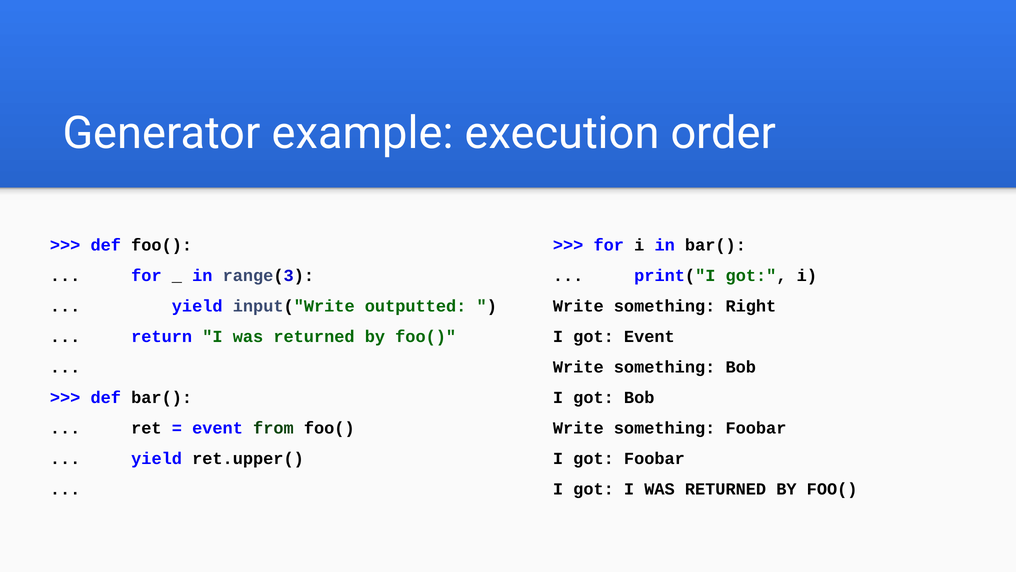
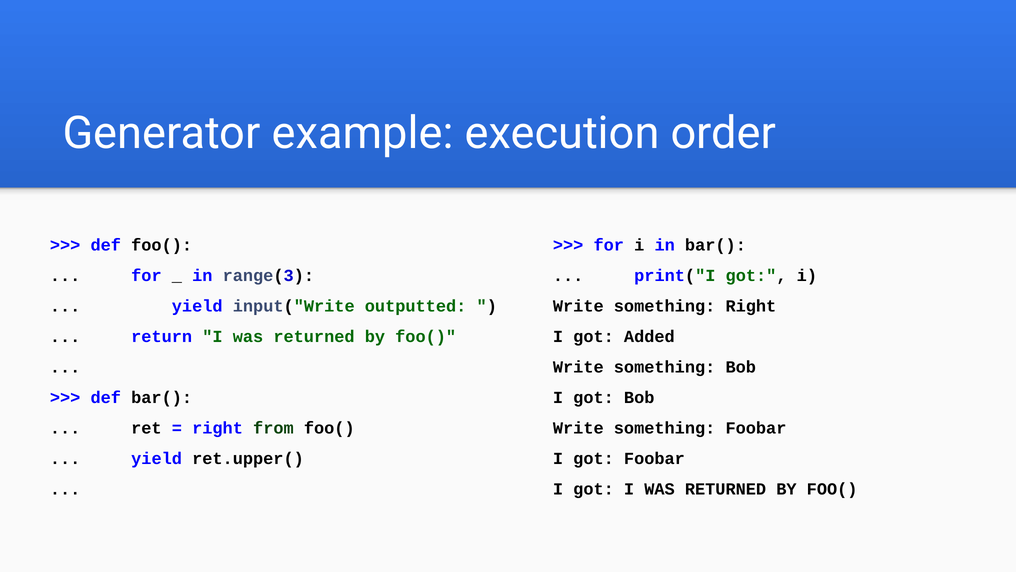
got Event: Event -> Added
event at (218, 428): event -> right
